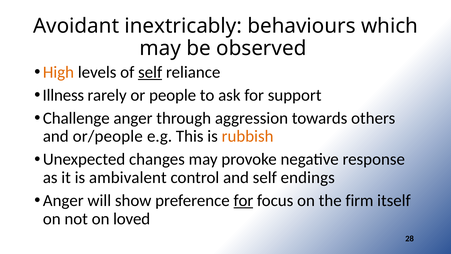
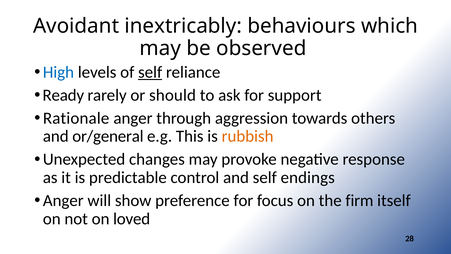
High colour: orange -> blue
Illness: Illness -> Ready
people: people -> should
Challenge: Challenge -> Rationale
or/people: or/people -> or/general
ambivalent: ambivalent -> predictable
for at (243, 200) underline: present -> none
